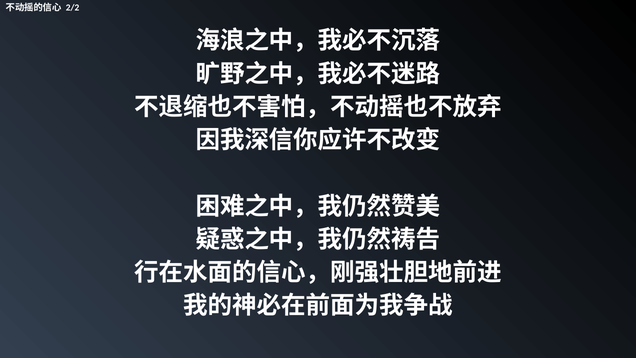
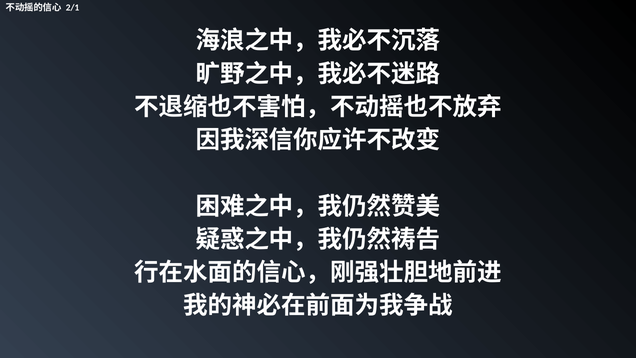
2/2: 2/2 -> 2/1
